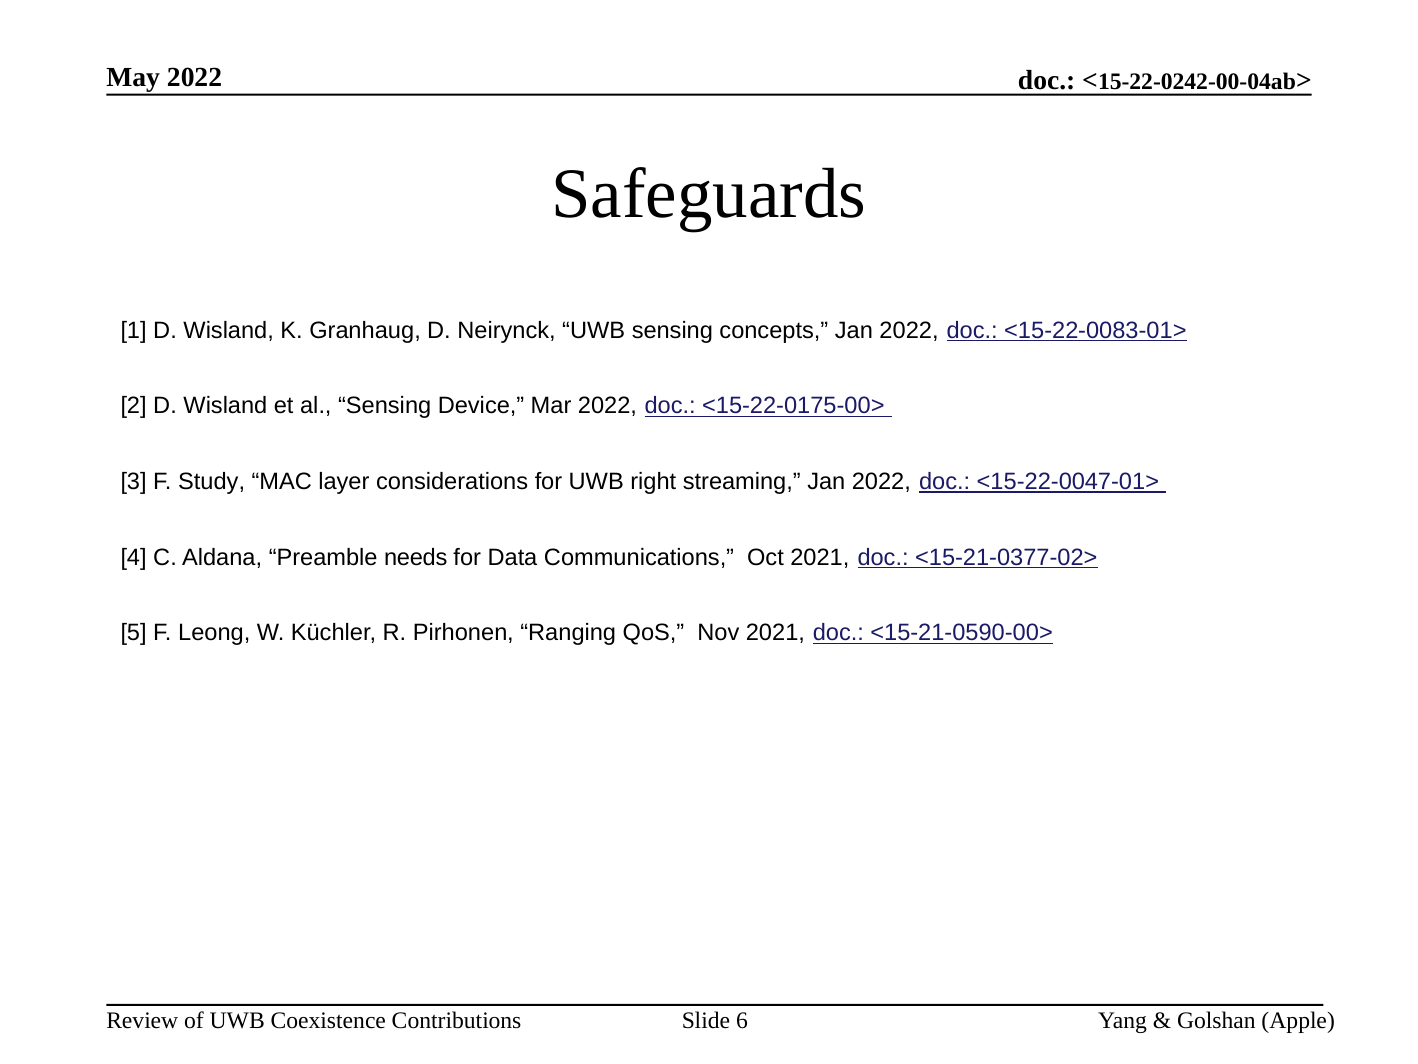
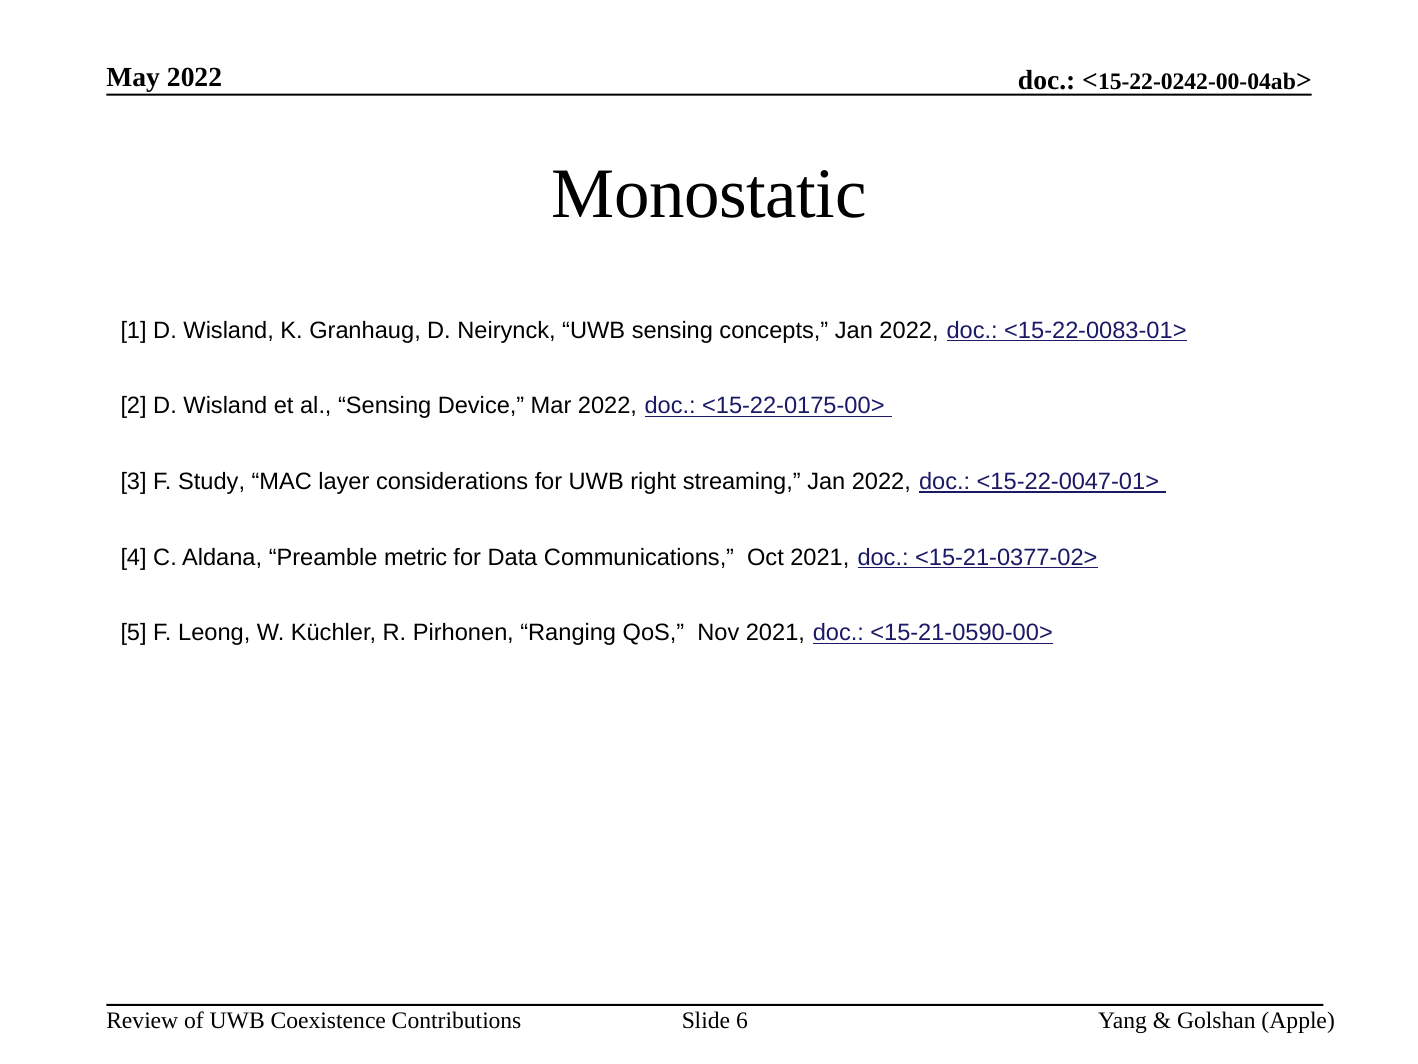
Safeguards: Safeguards -> Monostatic
needs: needs -> metric
